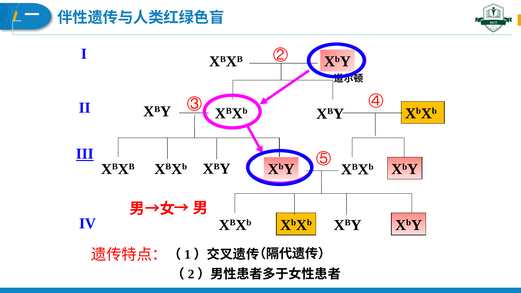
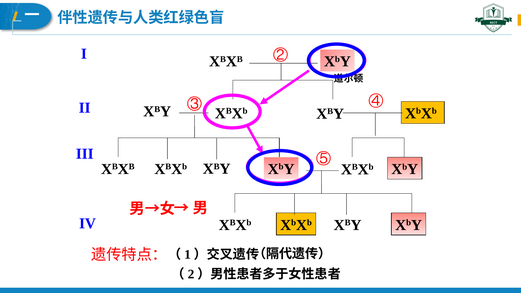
III underline: present -> none
